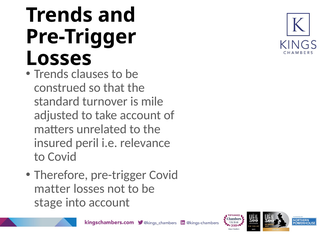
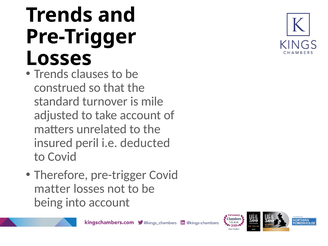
relevance: relevance -> deducted
stage: stage -> being
